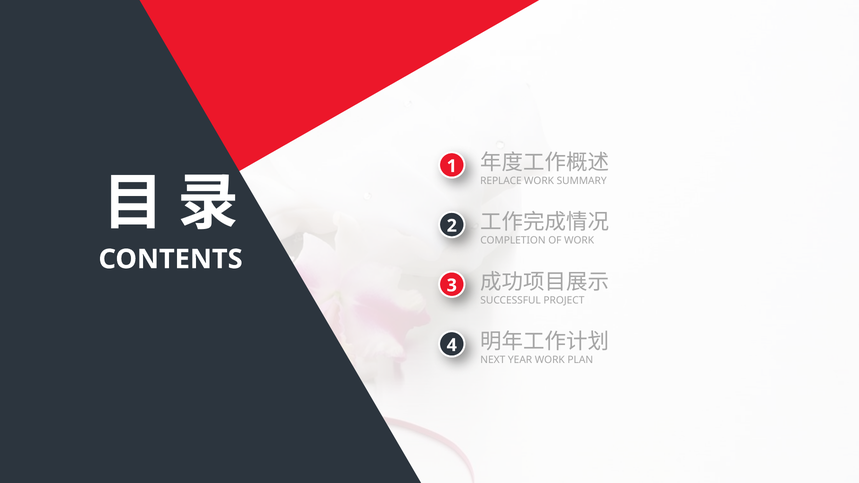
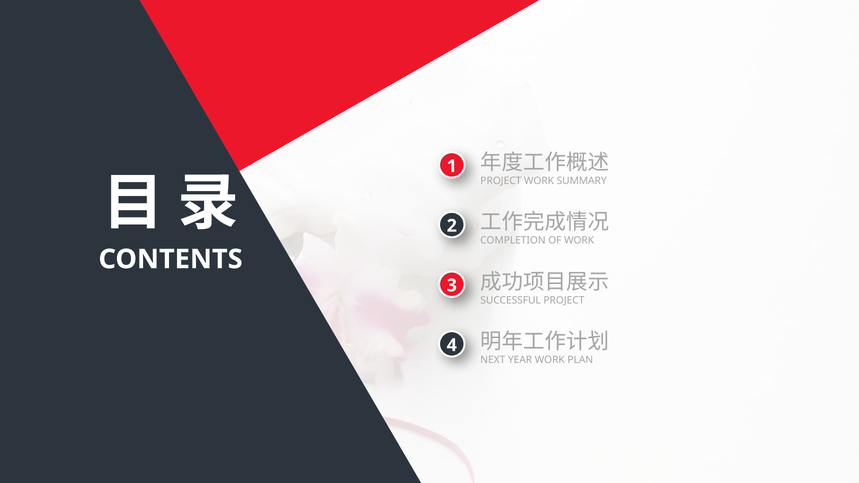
REPLACE at (501, 181): REPLACE -> PROJECT
